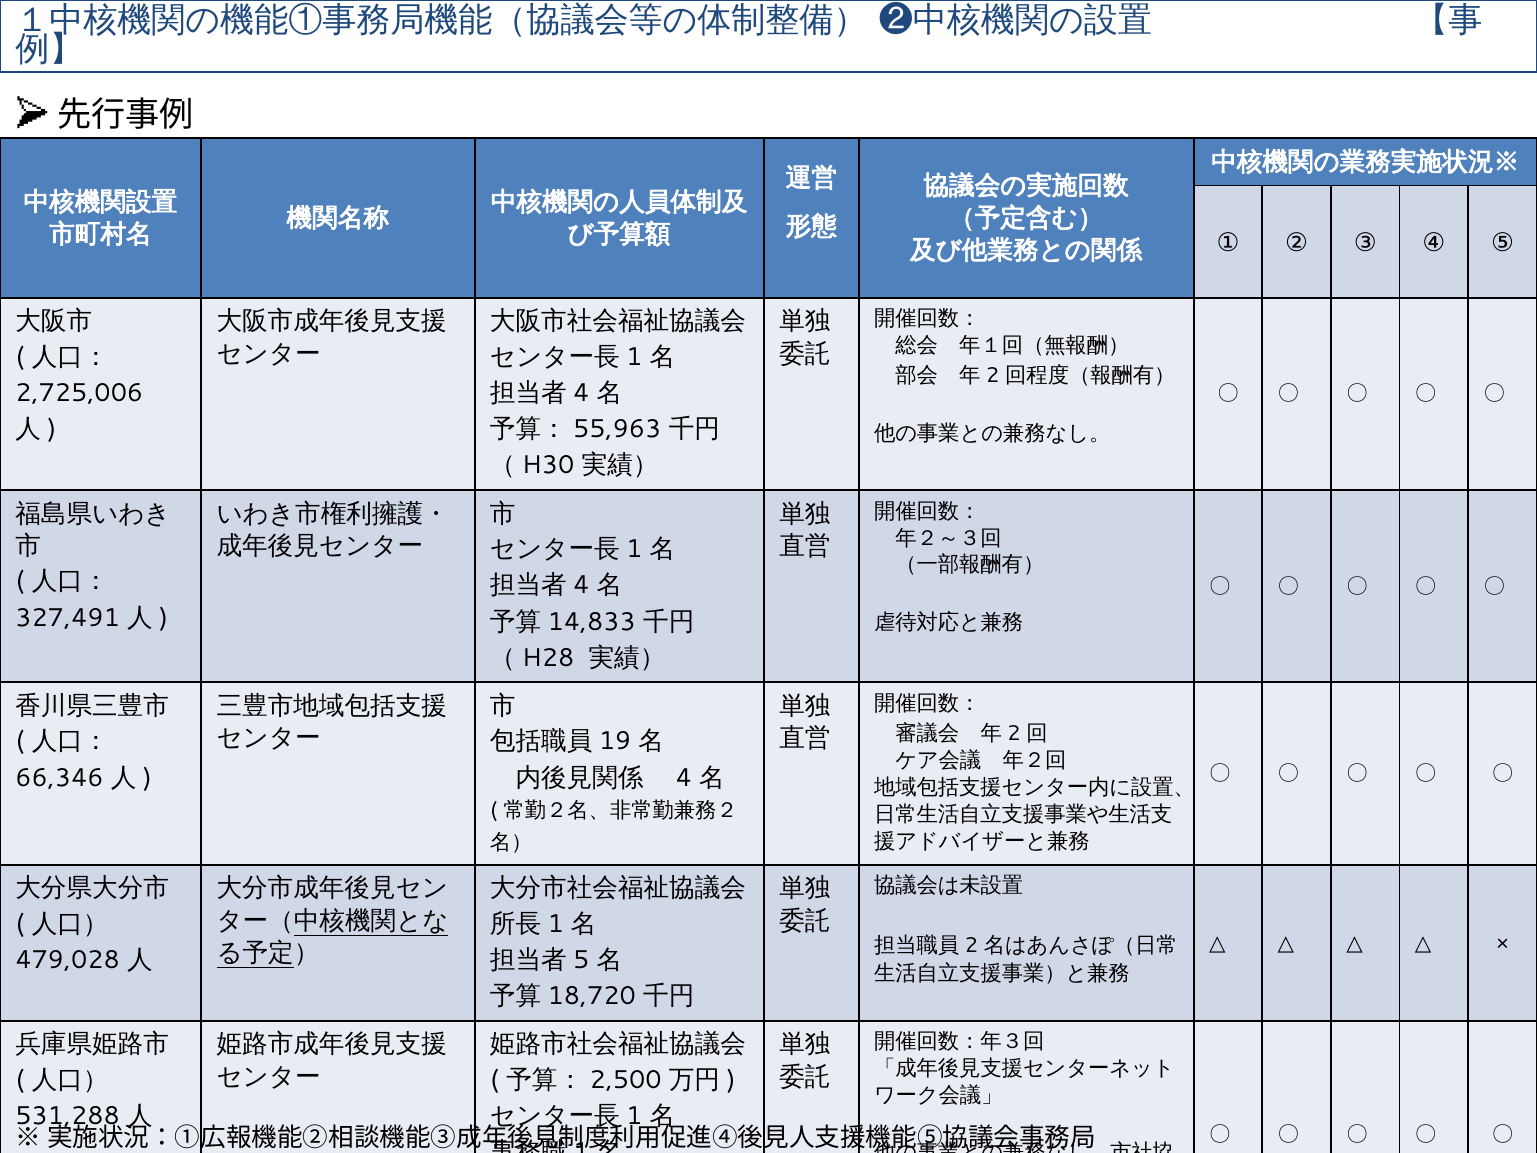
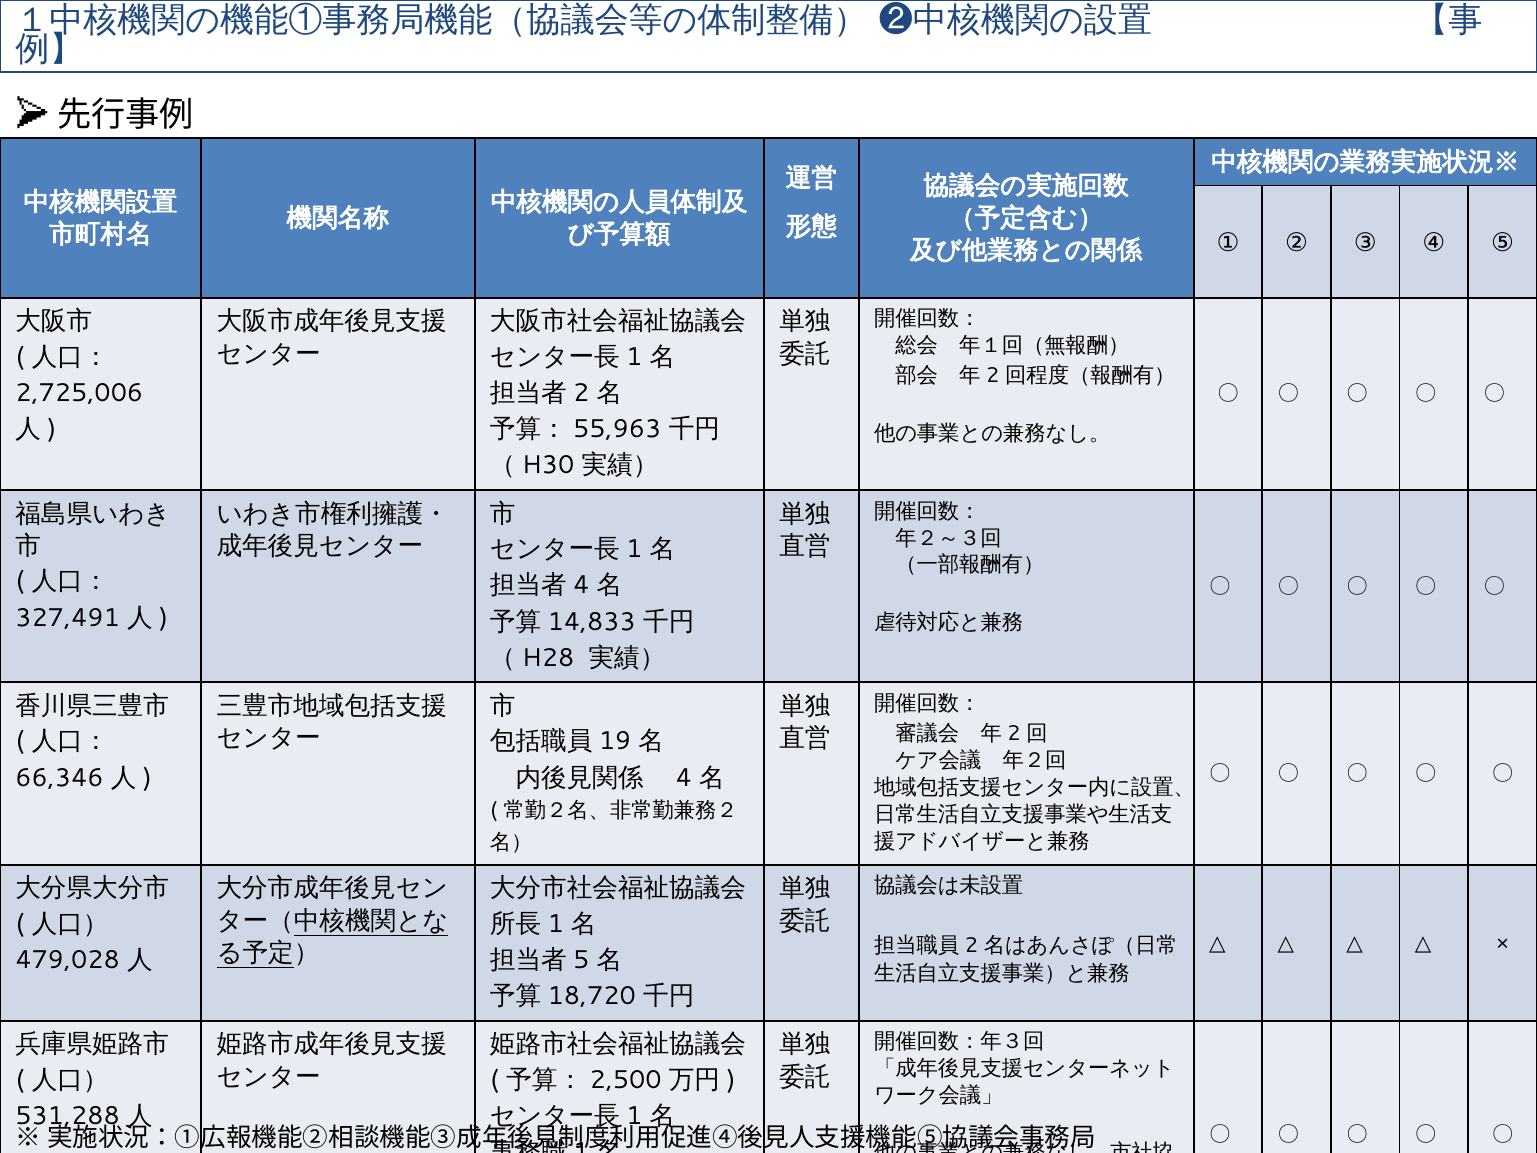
4 at (581, 393): 4 -> 2
